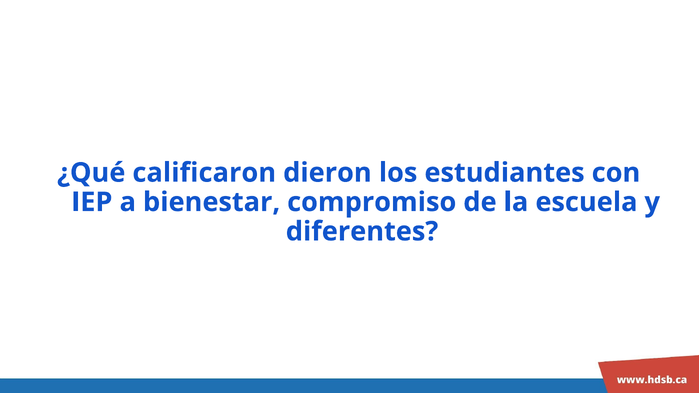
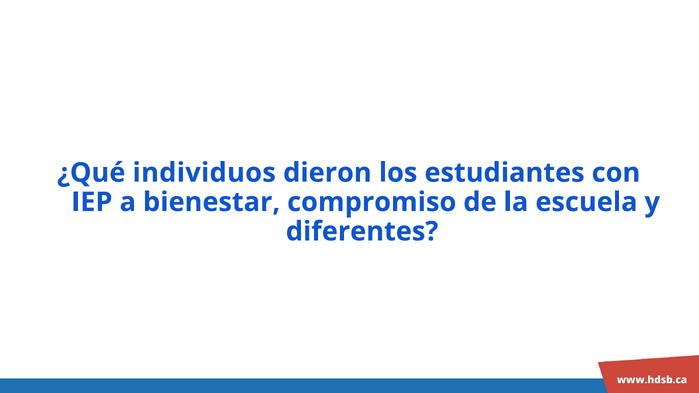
calificaron: calificaron -> individuos
